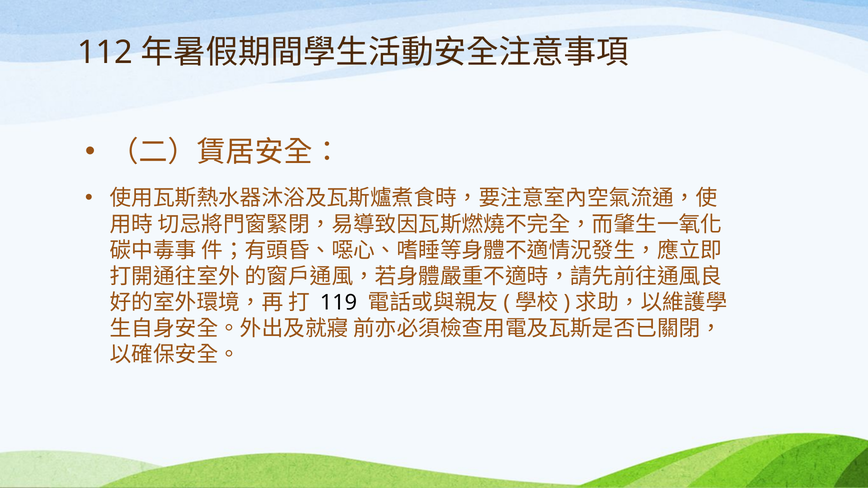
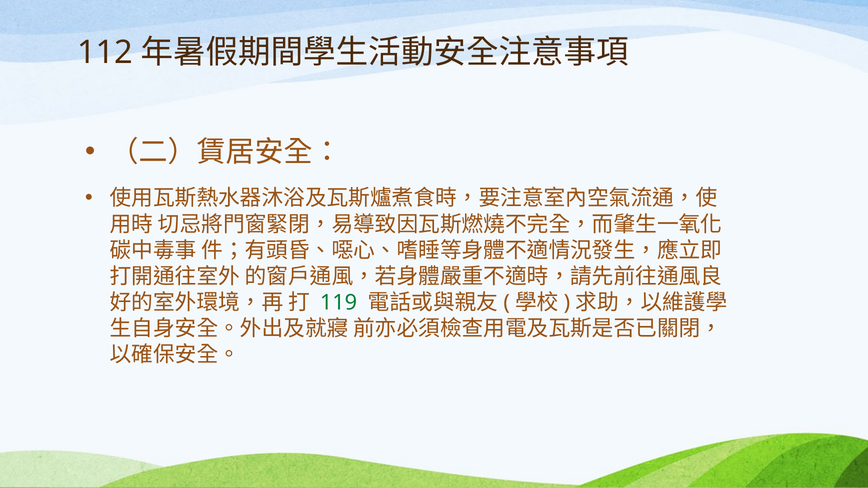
119 colour: black -> green
